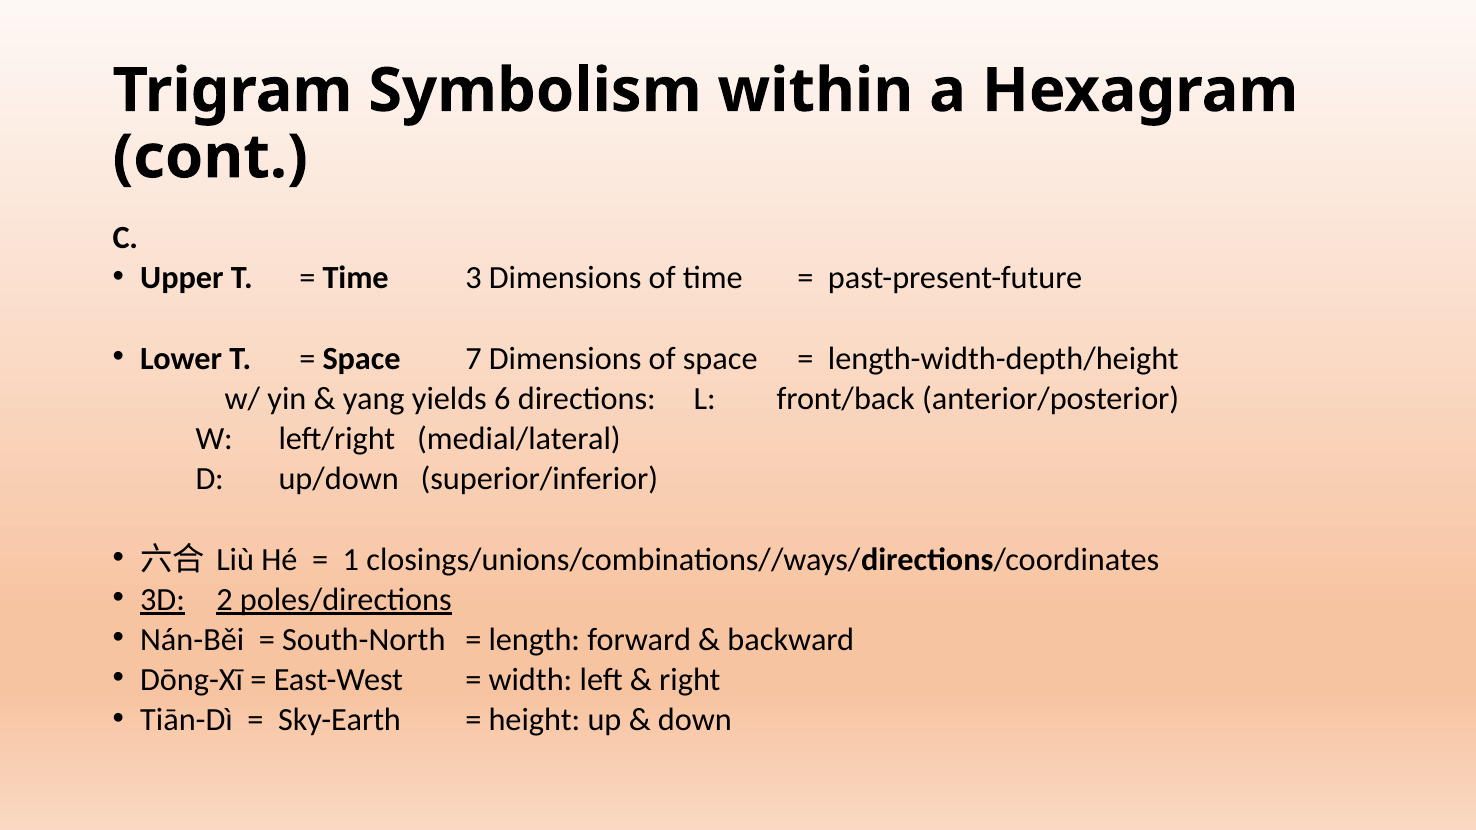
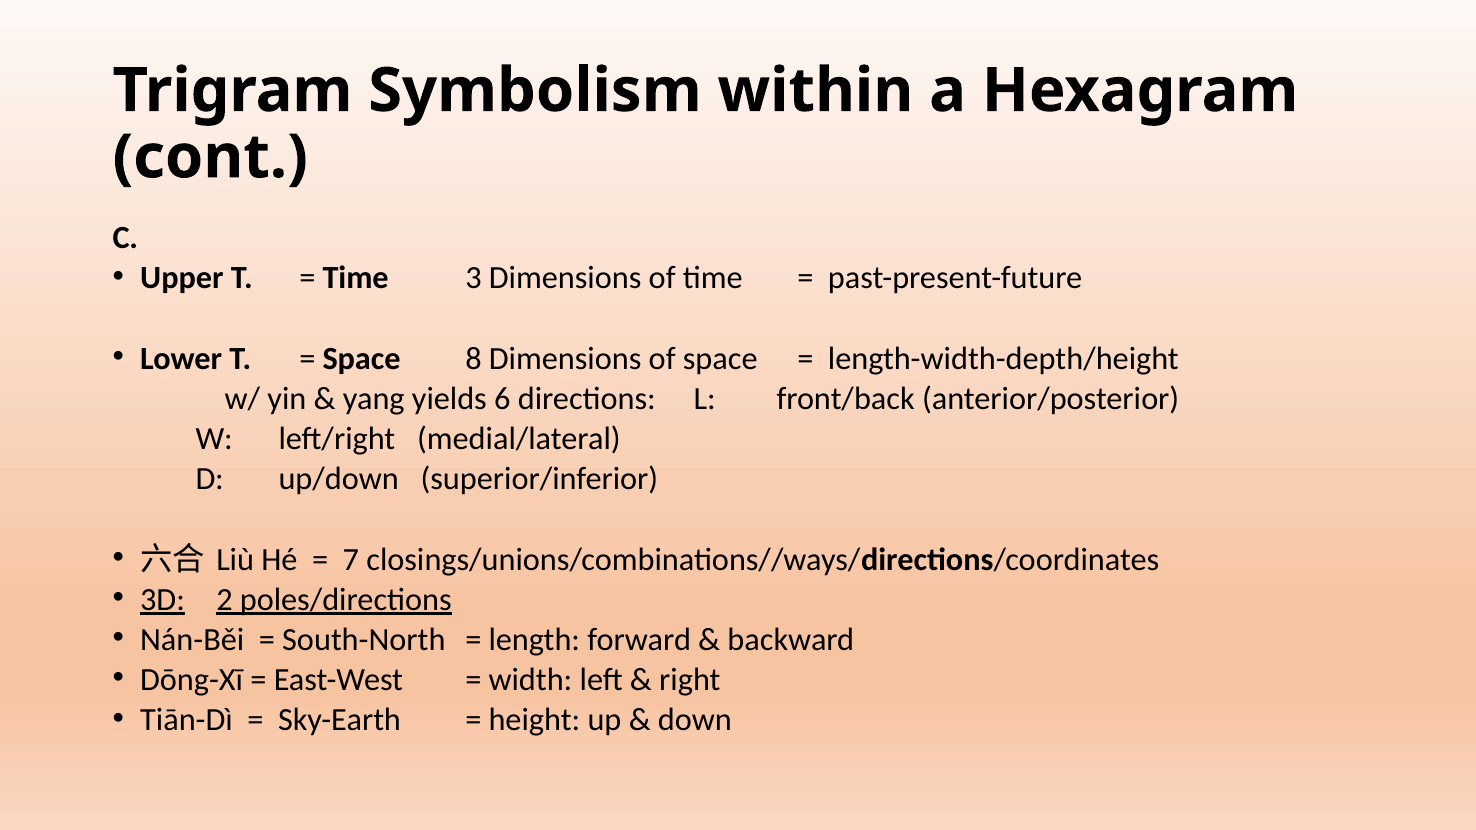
7: 7 -> 8
1: 1 -> 7
